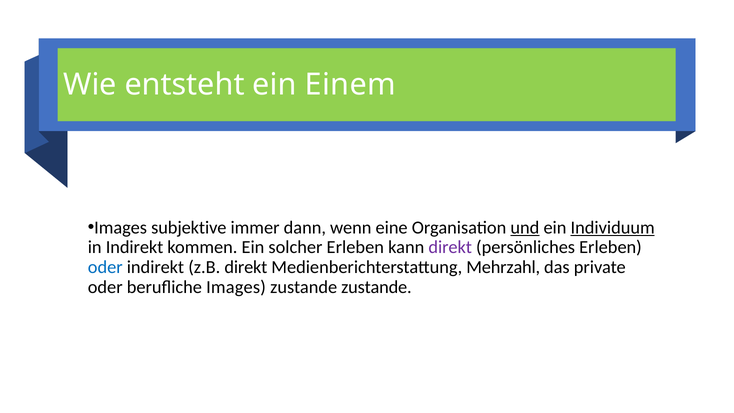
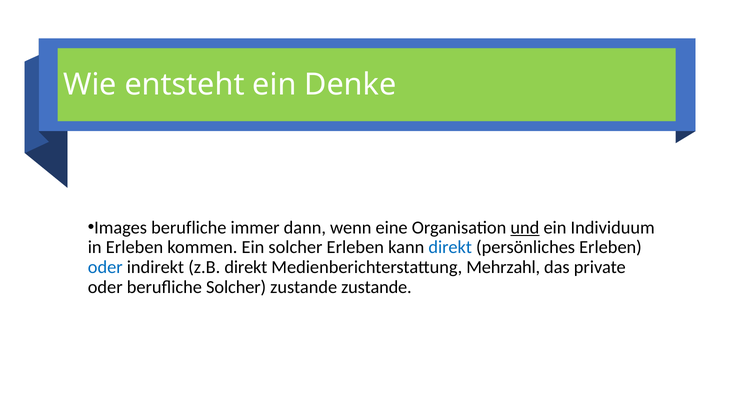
Einem: Einem -> Denke
Images subjektive: subjektive -> berufliche
Individuum underline: present -> none
in Indirekt: Indirekt -> Erleben
direkt at (450, 247) colour: purple -> blue
berufliche Images: Images -> Solcher
